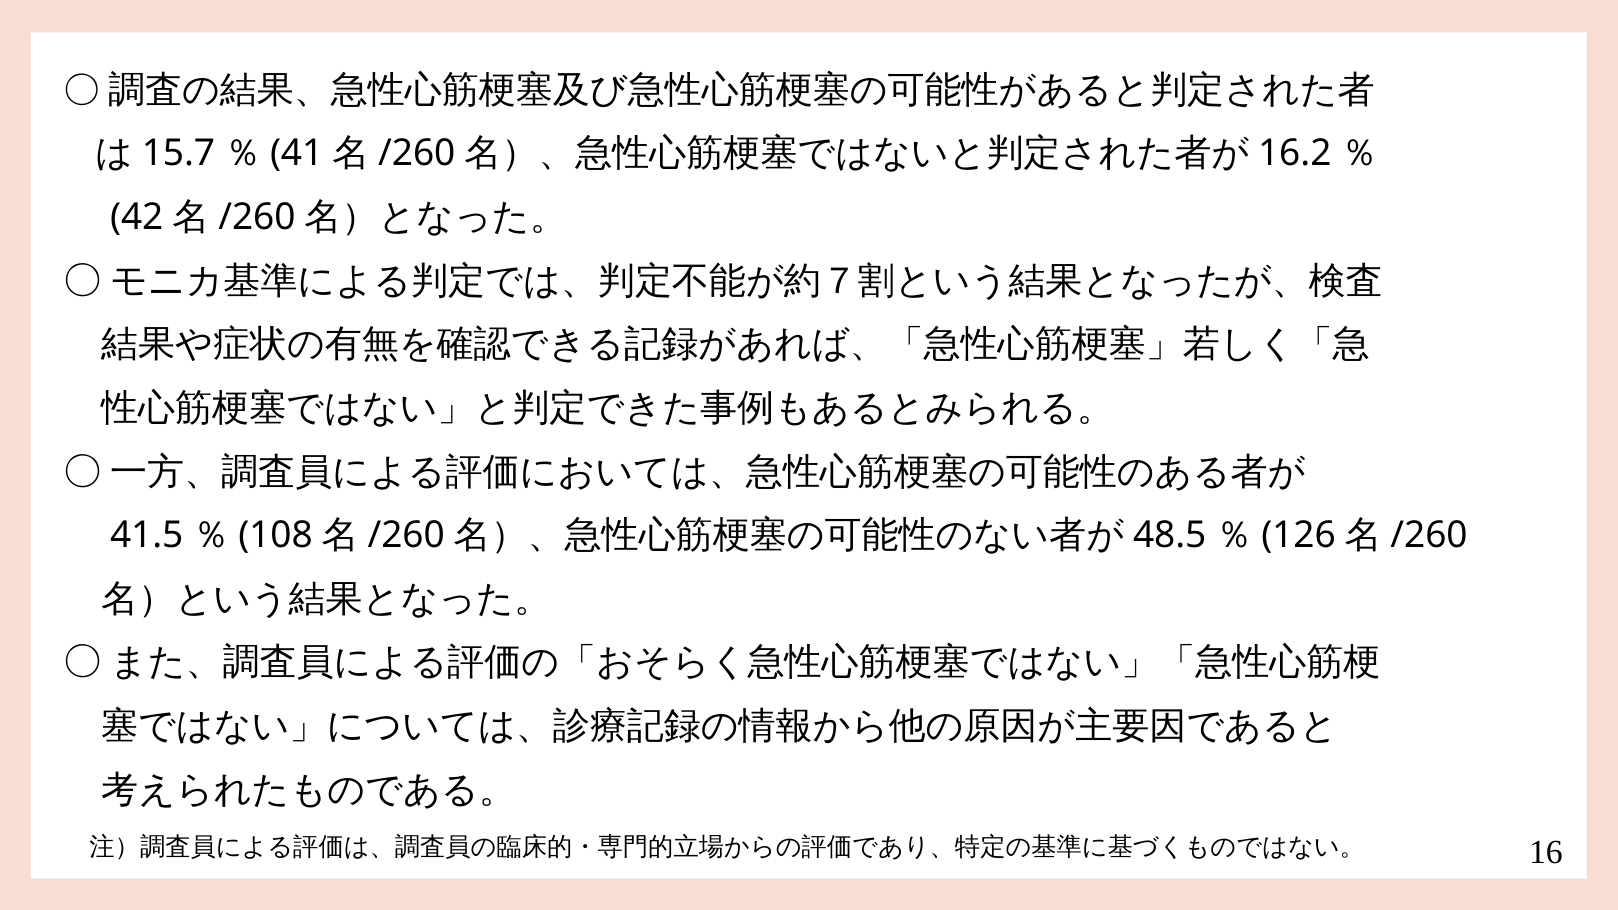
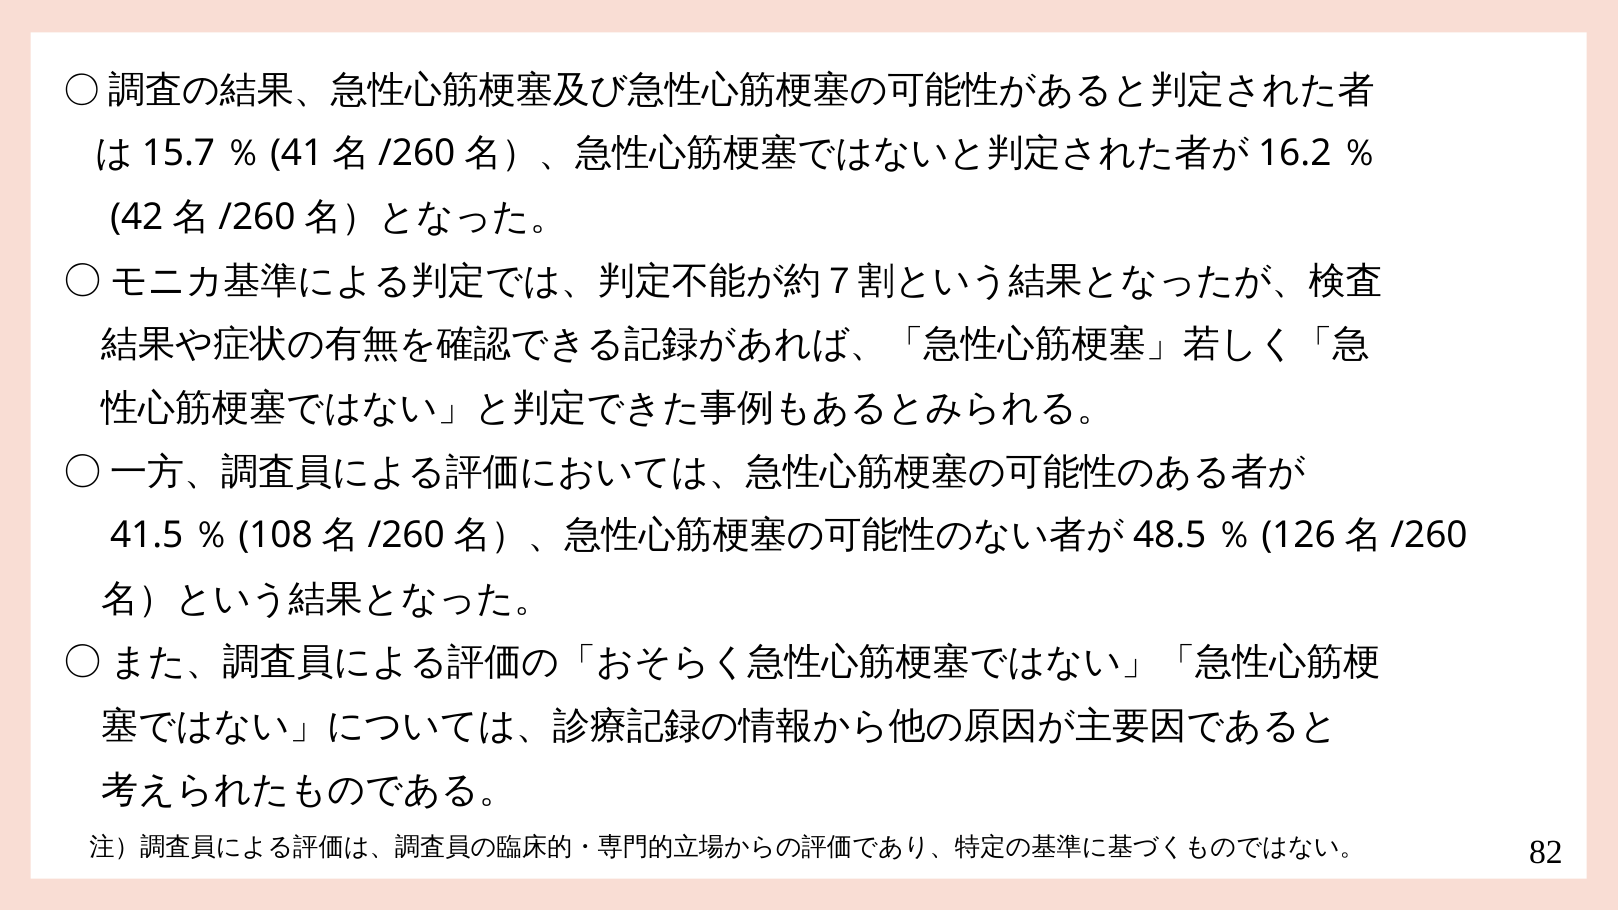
16: 16 -> 82
